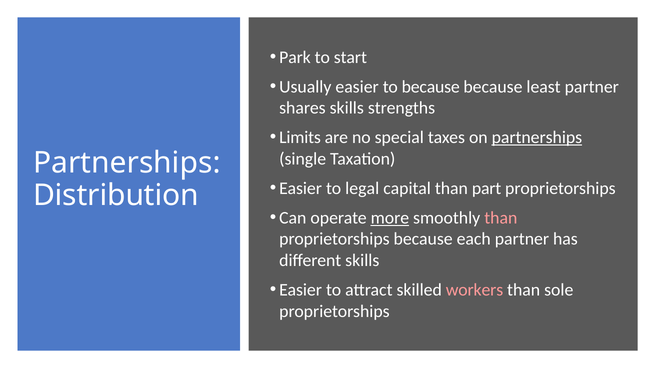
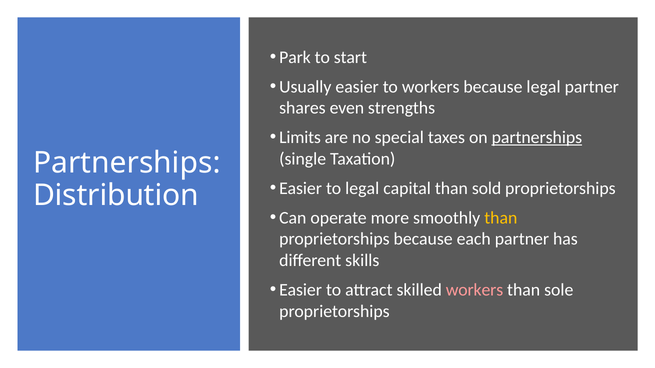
to because: because -> workers
because least: least -> legal
shares skills: skills -> even
part: part -> sold
more underline: present -> none
than at (501, 218) colour: pink -> yellow
